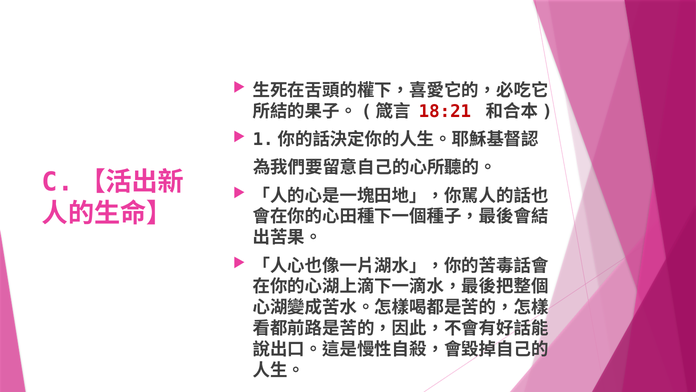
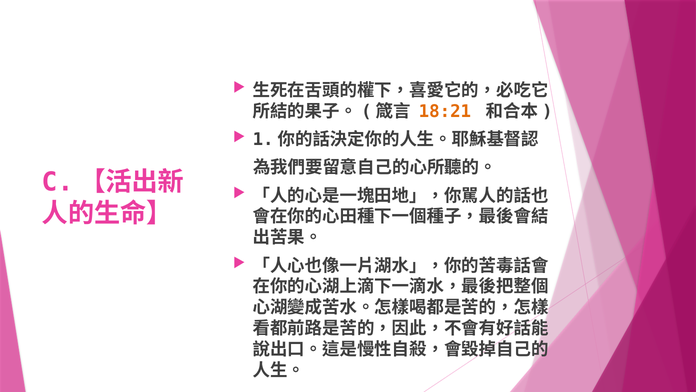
18:21 colour: red -> orange
